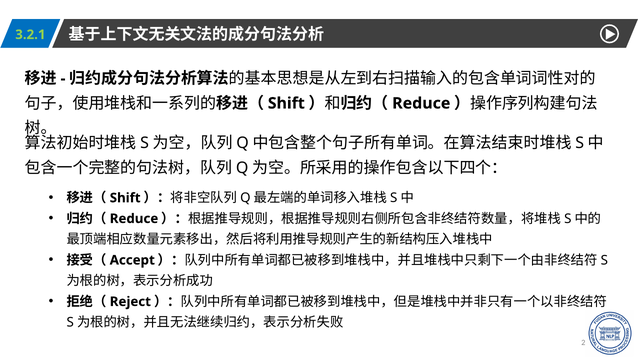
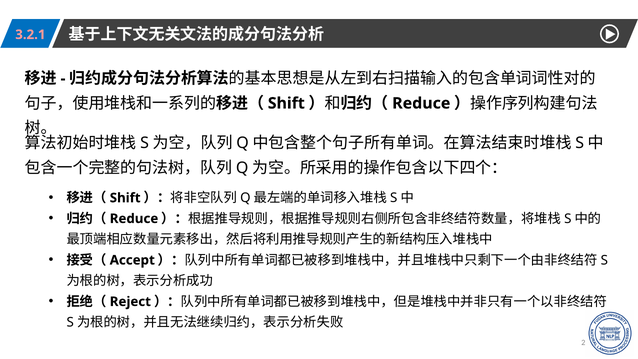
3.2.1 colour: light green -> pink
